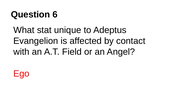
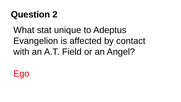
6: 6 -> 2
